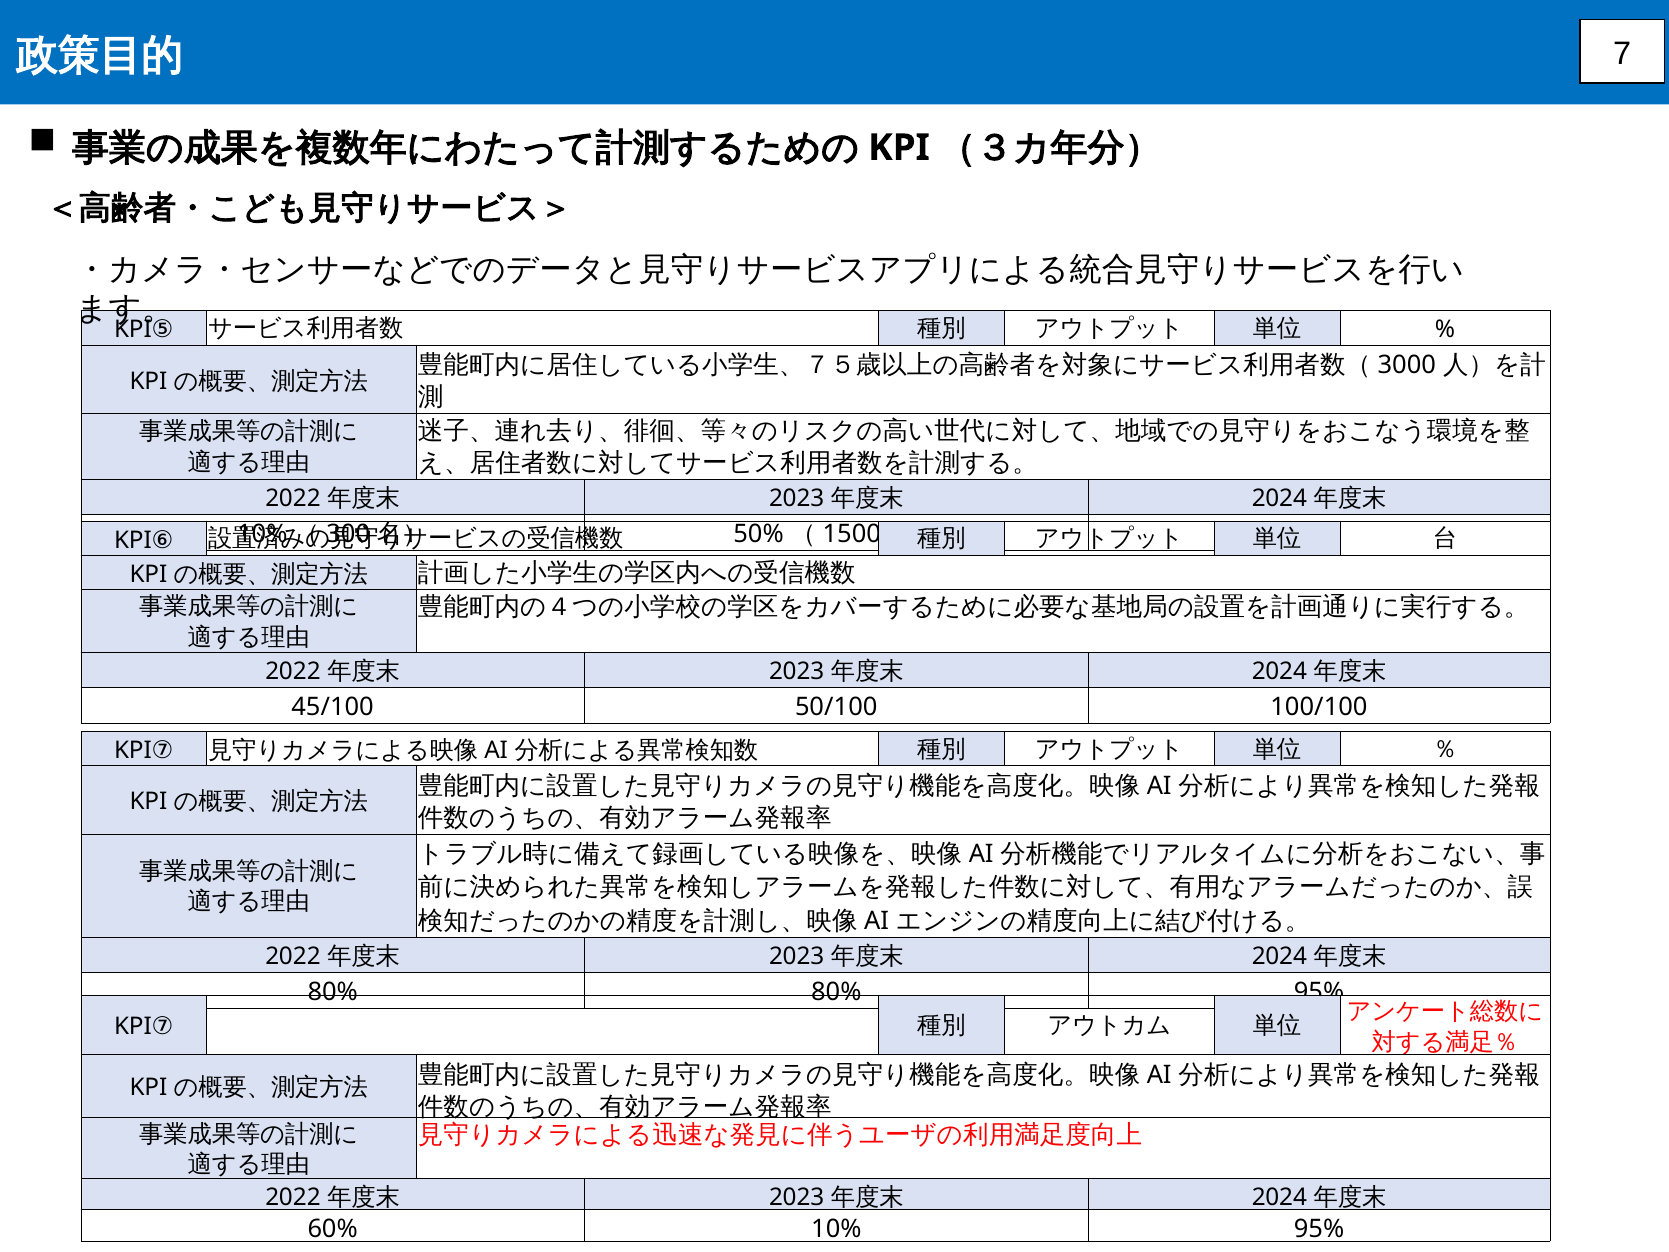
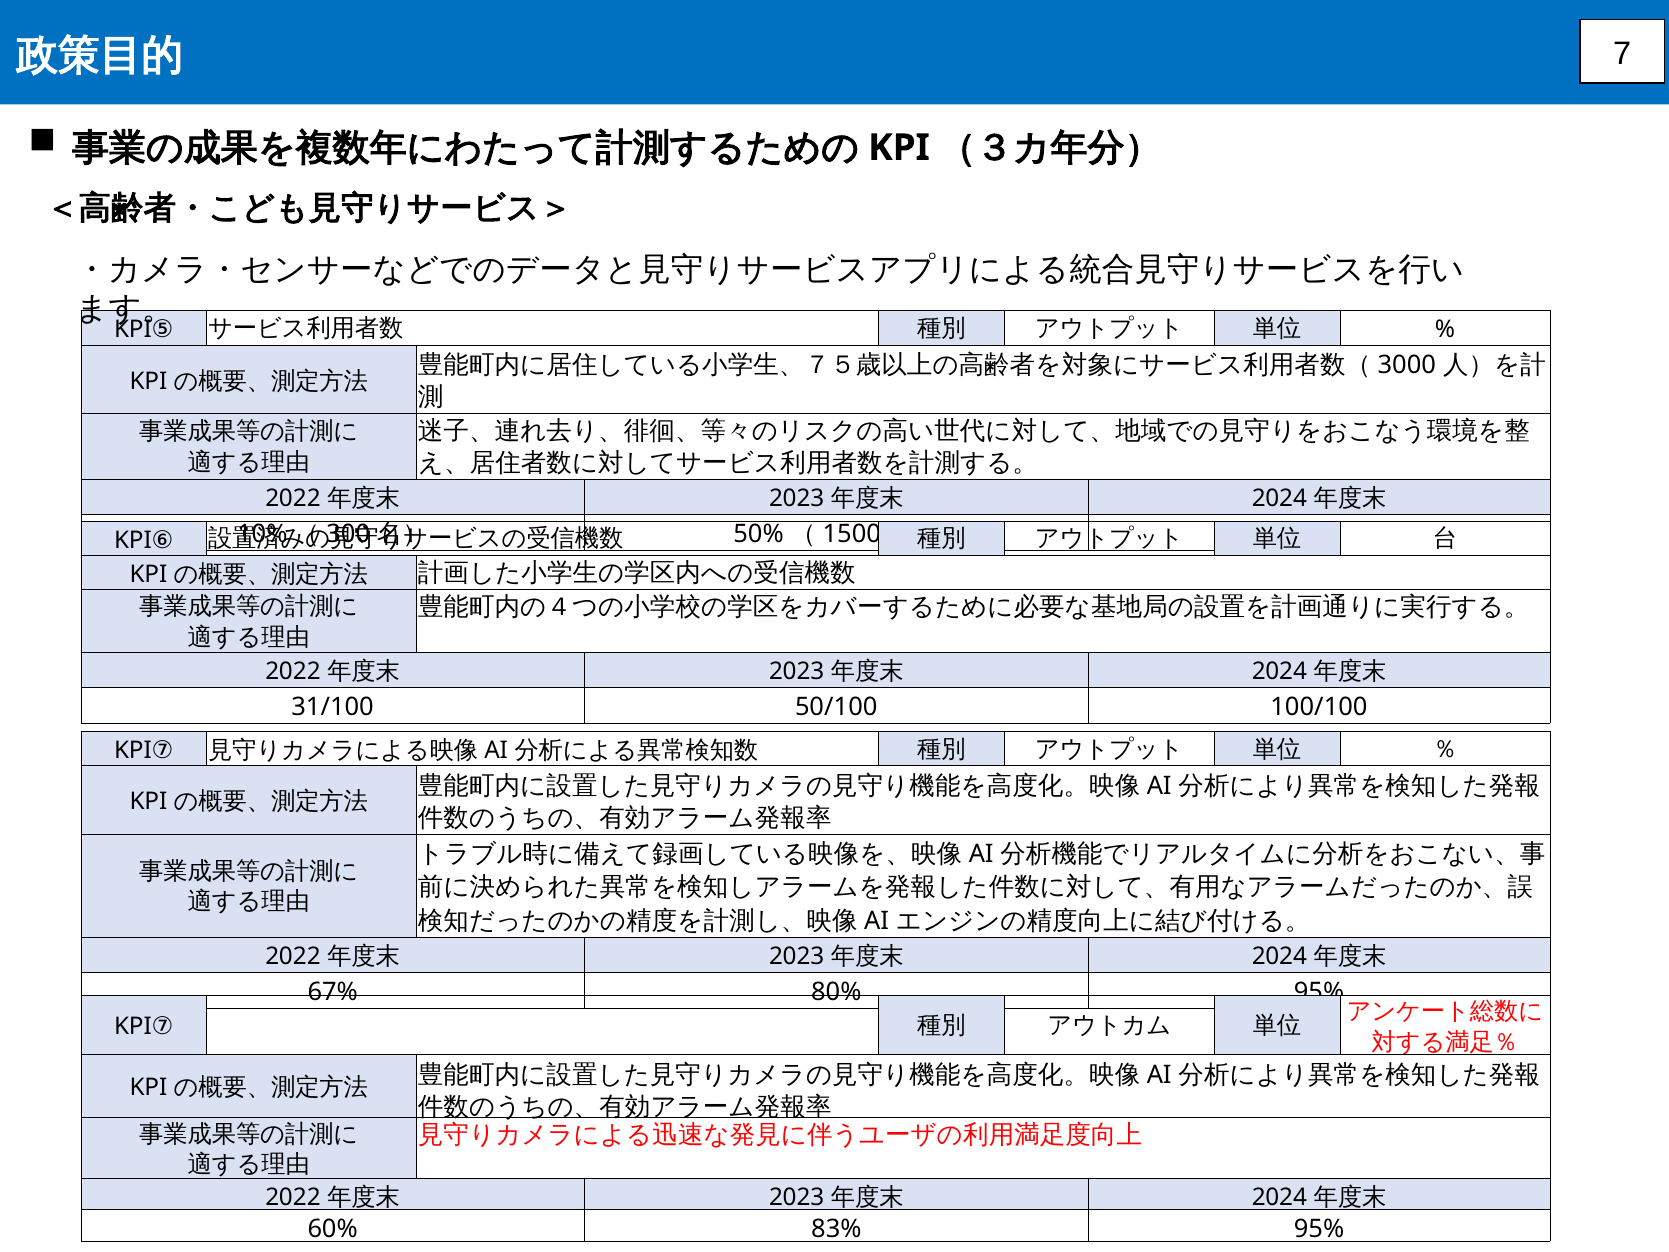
45/100: 45/100 -> 31/100
80% at (333, 992): 80% -> 67%
60% 10%: 10% -> 83%
